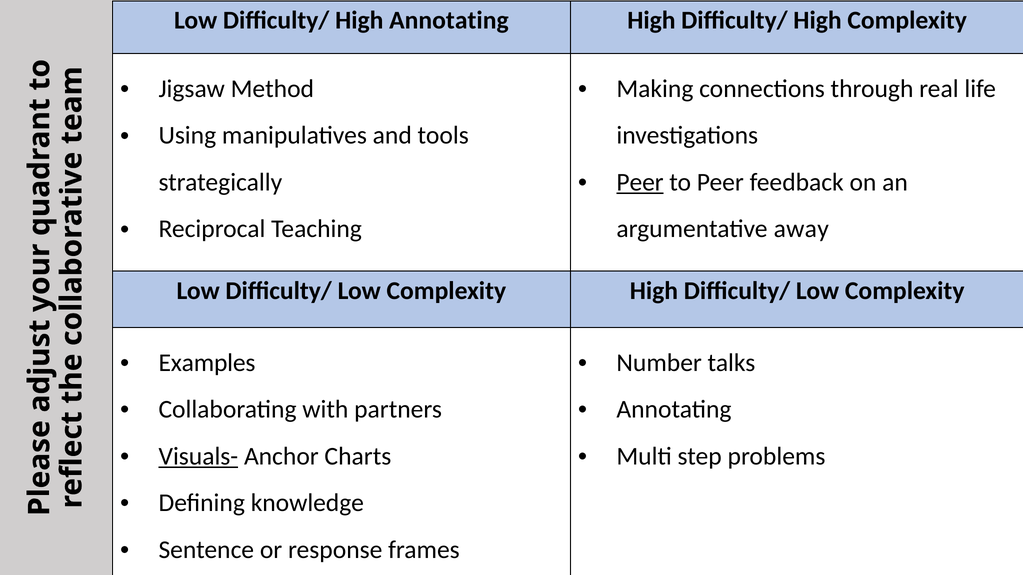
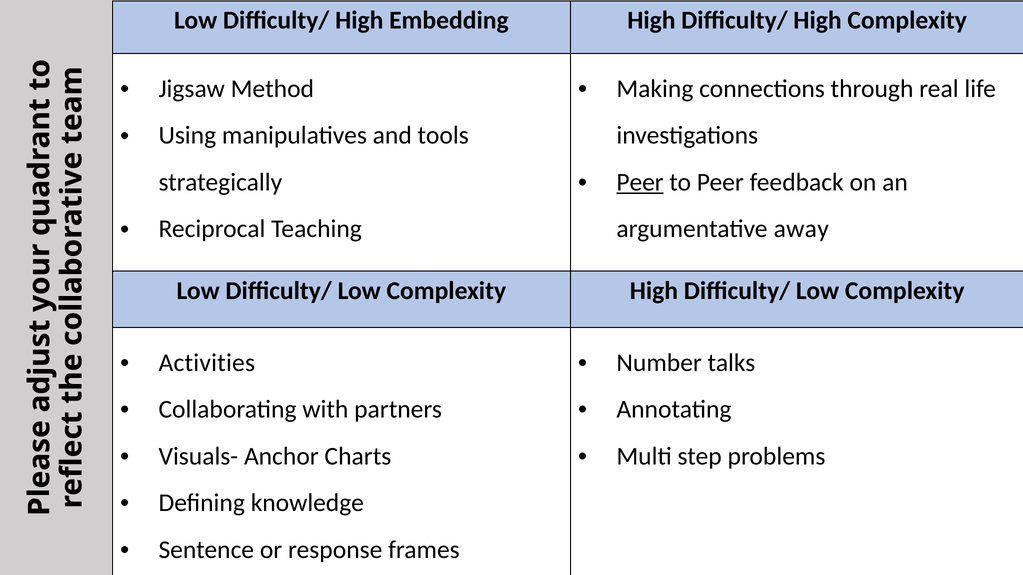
High Annotating: Annotating -> Embedding
Examples: Examples -> Activities
Visuals- underline: present -> none
